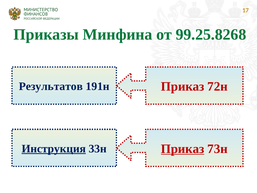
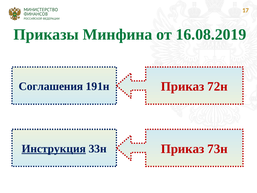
99.25.8268: 99.25.8268 -> 16.08.2019
Результатов: Результатов -> Соглашения
Приказ at (183, 149) underline: present -> none
